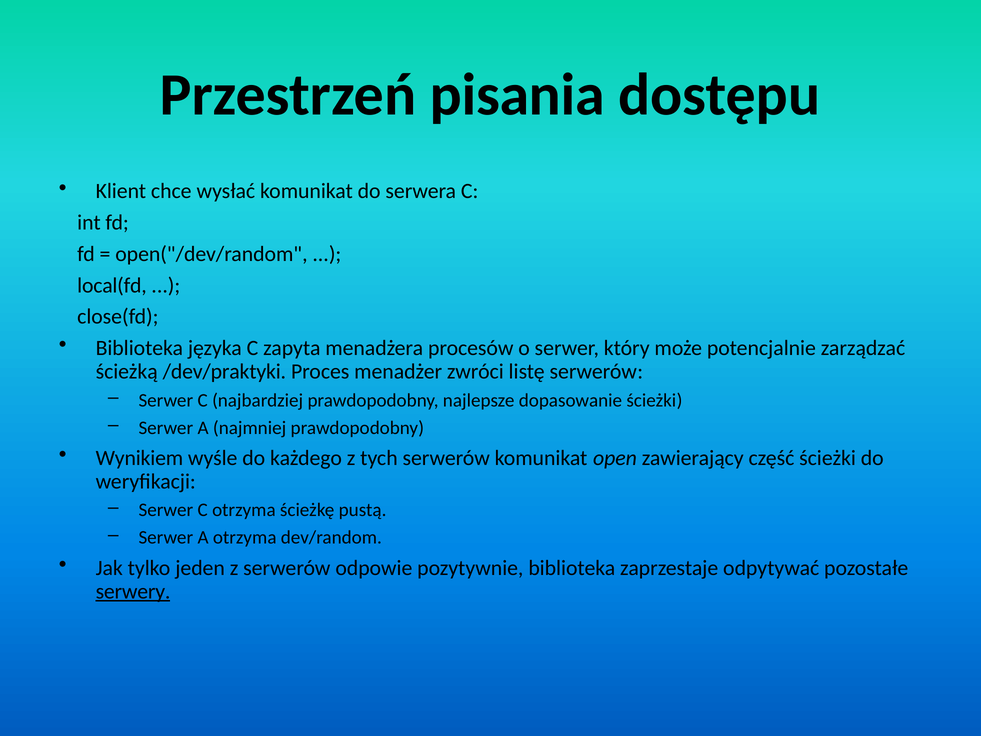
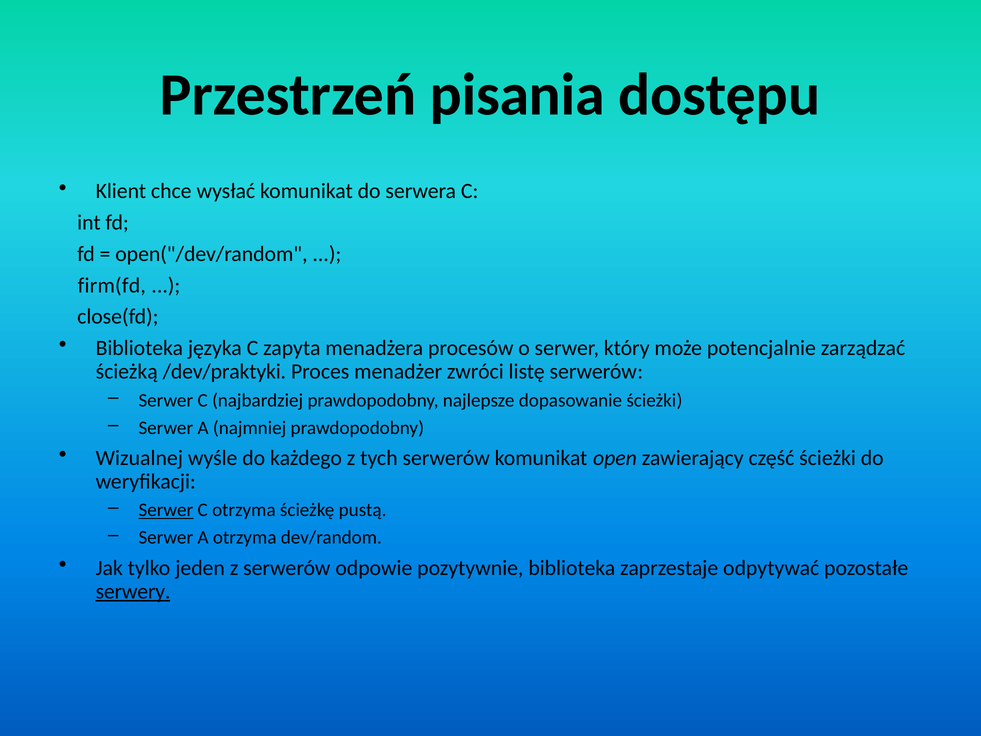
local(fd: local(fd -> firm(fd
Wynikiem: Wynikiem -> Wizualnej
Serwer at (166, 510) underline: none -> present
